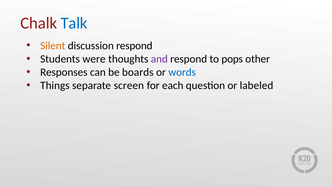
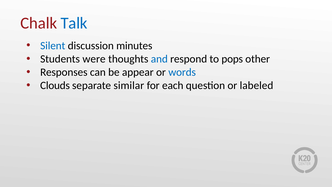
Silent colour: orange -> blue
discussion respond: respond -> minutes
and colour: purple -> blue
boards: boards -> appear
Things: Things -> Clouds
screen: screen -> similar
